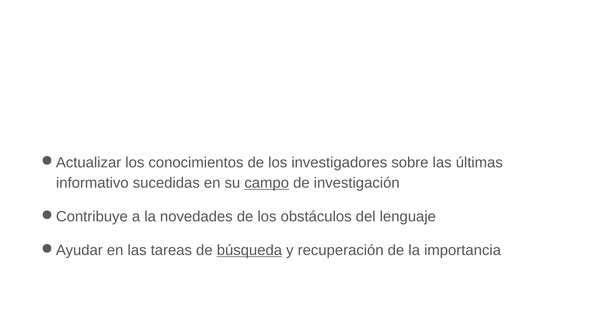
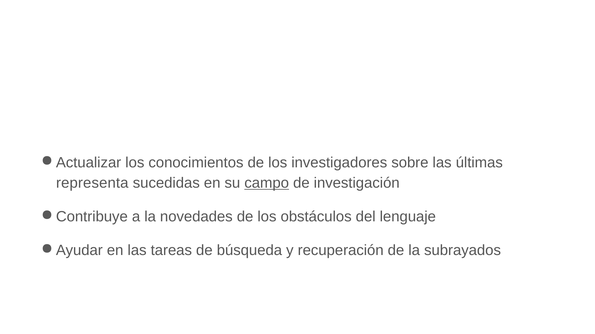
informativo: informativo -> representa
búsqueda underline: present -> none
importancia: importancia -> subrayados
